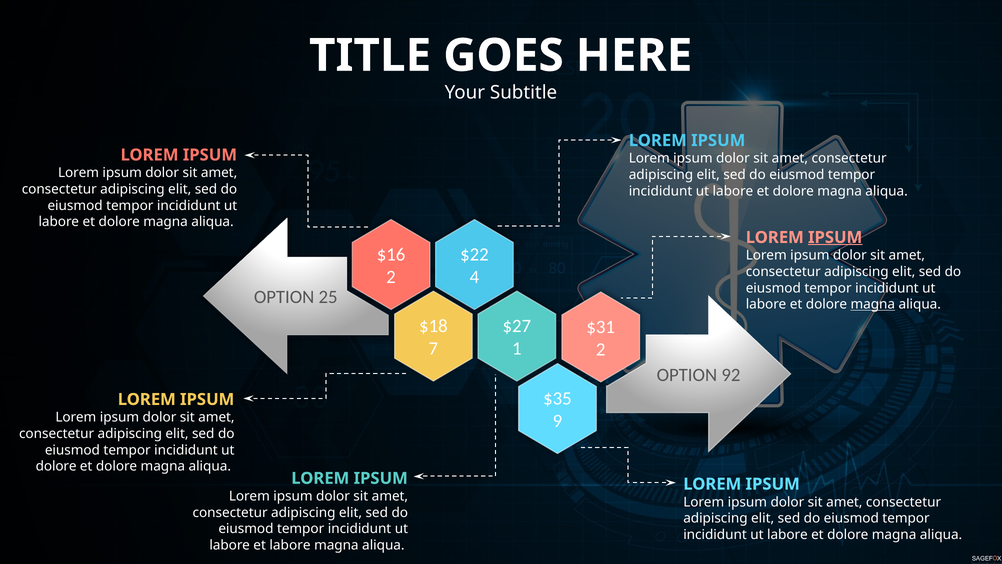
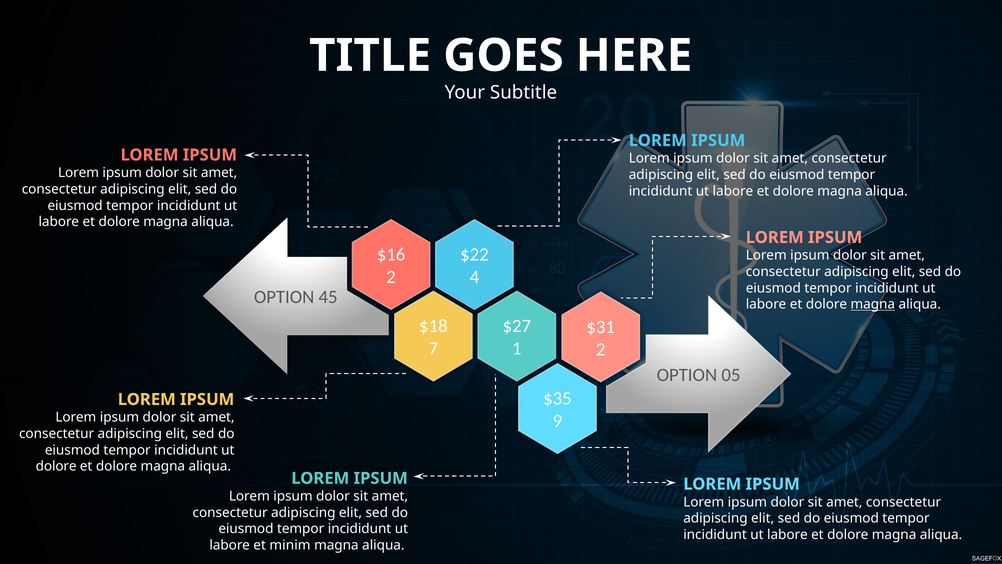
IPSUM at (835, 237) underline: present -> none
25: 25 -> 45
92: 92 -> 05
et labore: labore -> minim
